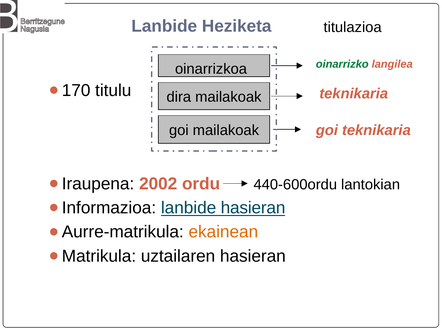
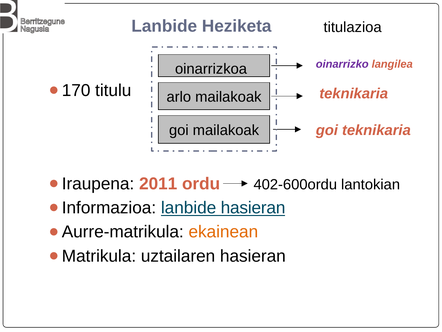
oinarrizko colour: green -> purple
dira: dira -> arlo
2002: 2002 -> 2011
440-600ordu: 440-600ordu -> 402-600ordu
